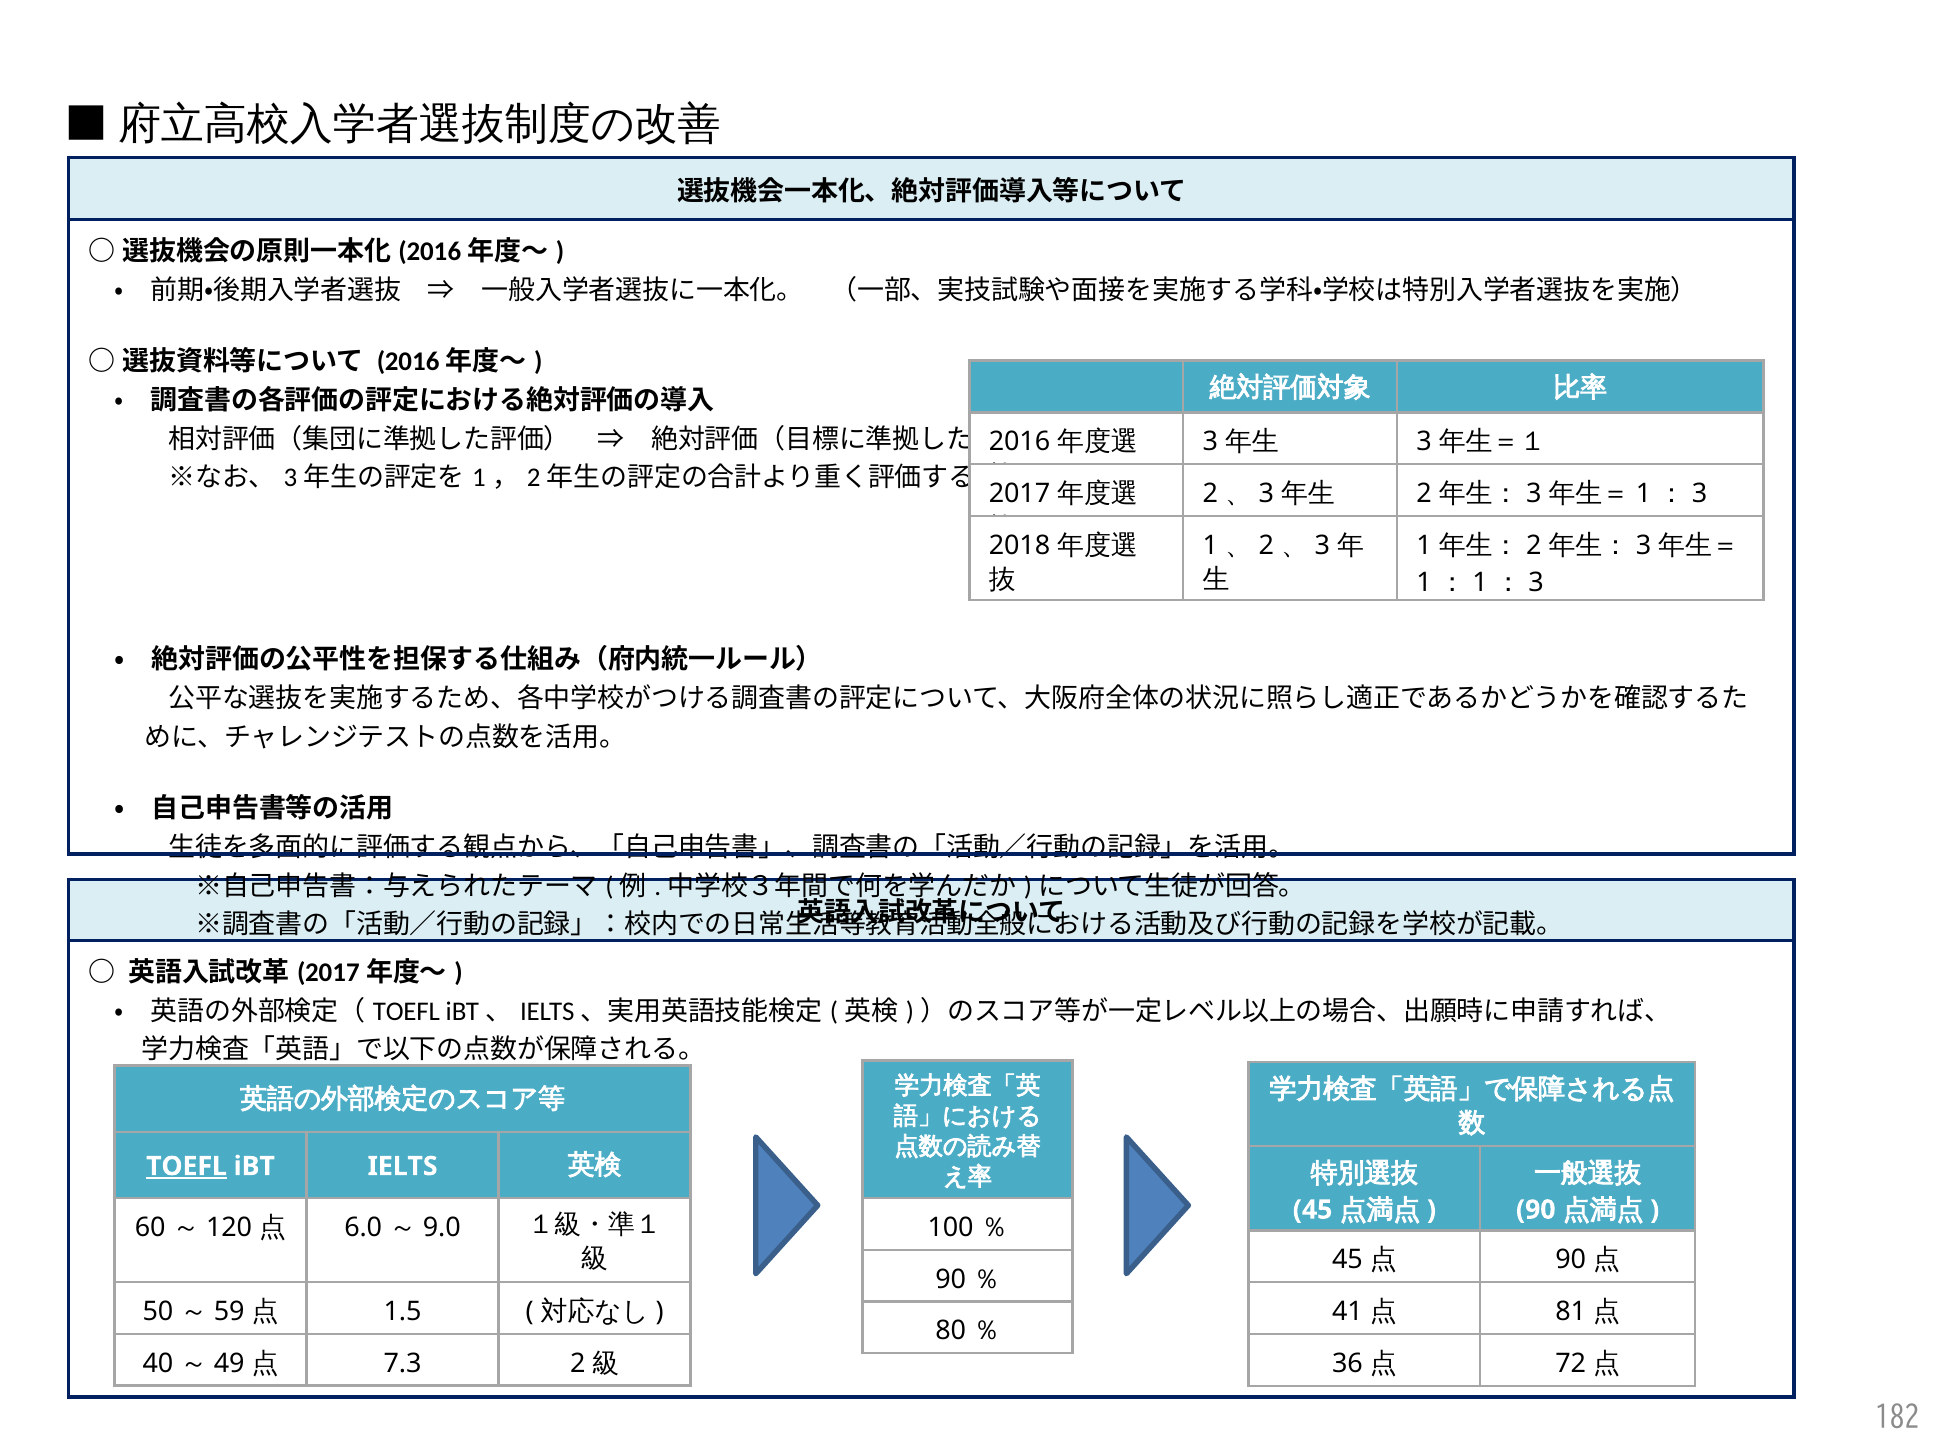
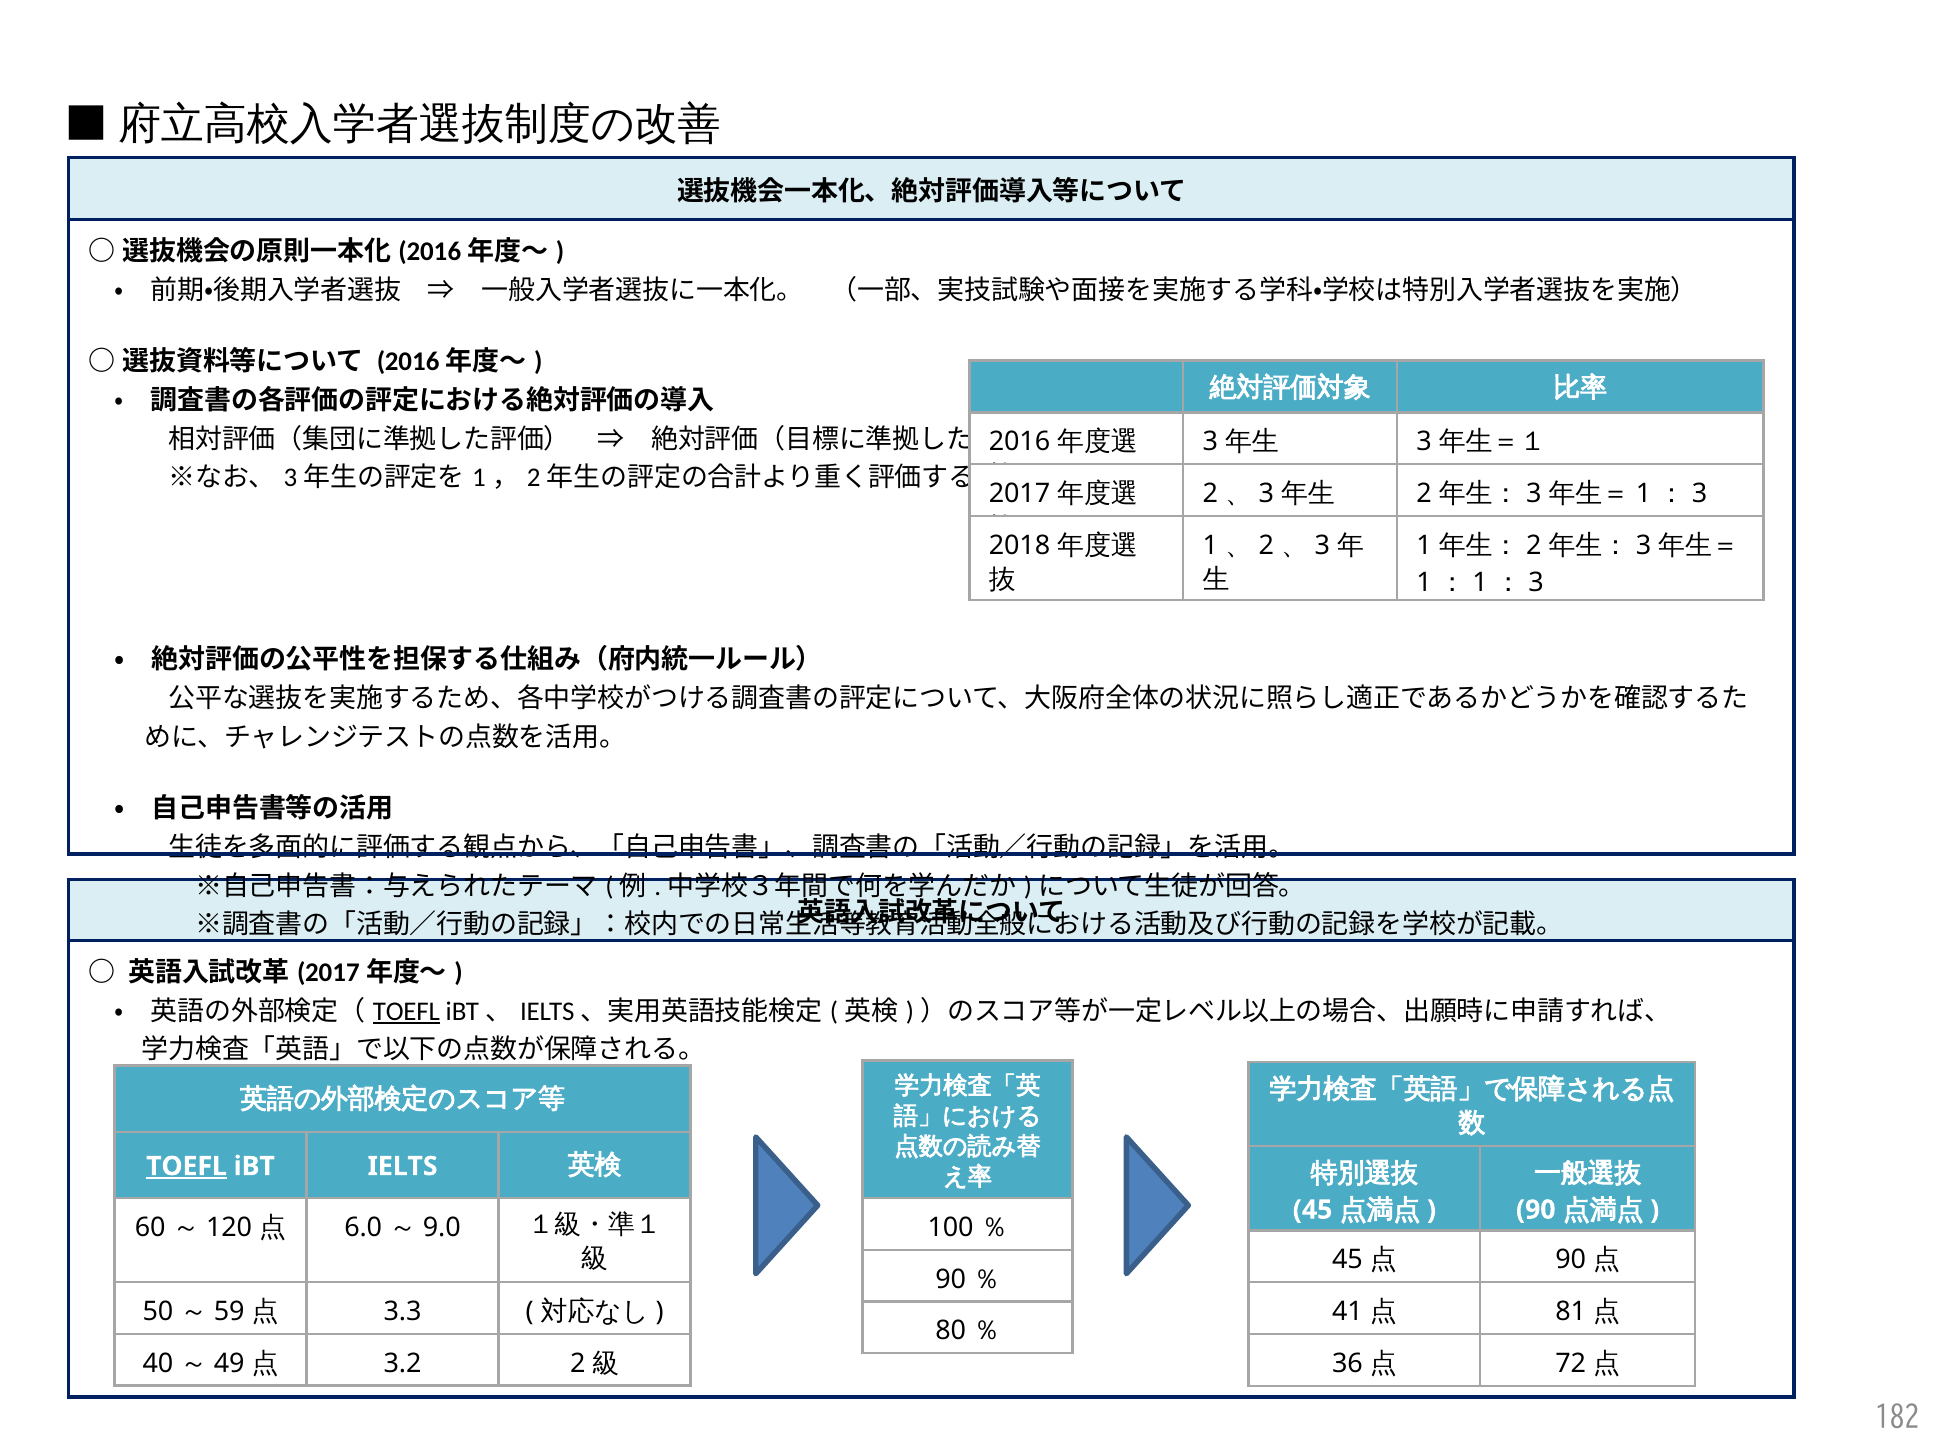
TOEFL at (406, 1011) underline: none -> present
1.5: 1.5 -> 3.3
7.3: 7.3 -> 3.2
